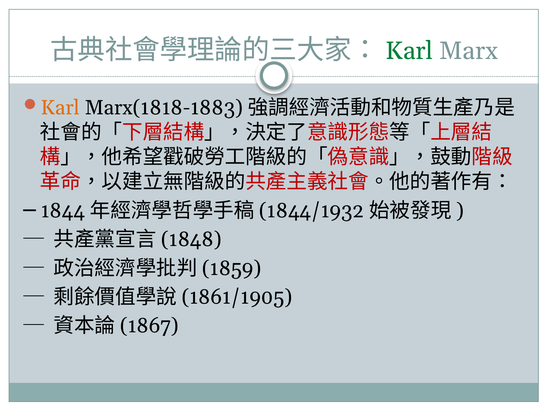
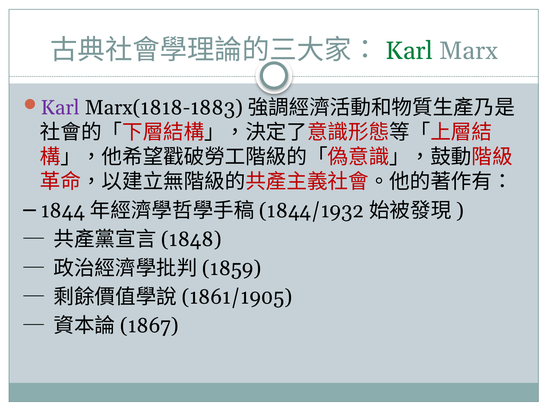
Karl at (60, 108) colour: orange -> purple
